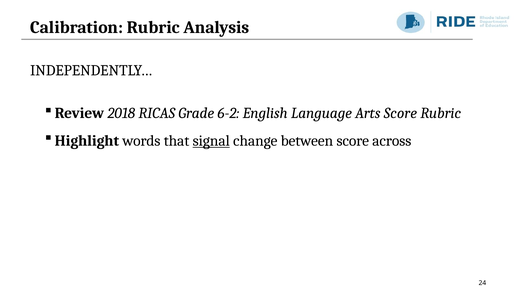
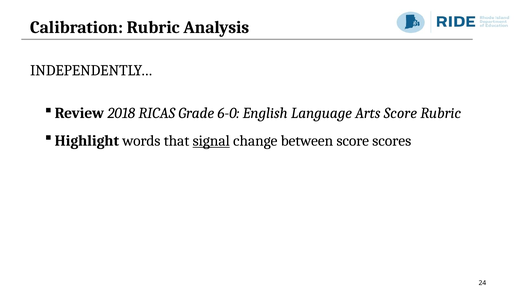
6-2: 6-2 -> 6-0
across: across -> scores
